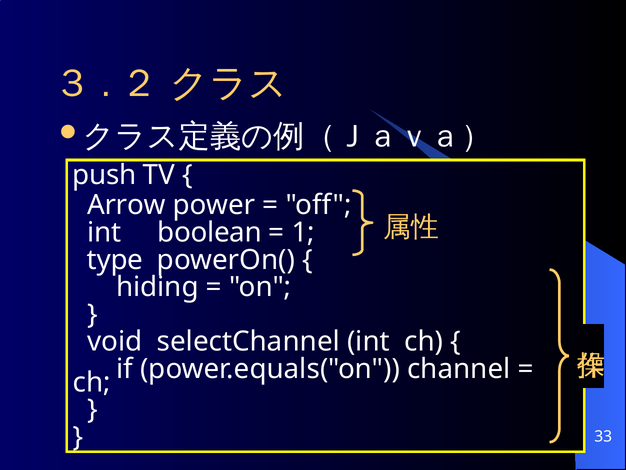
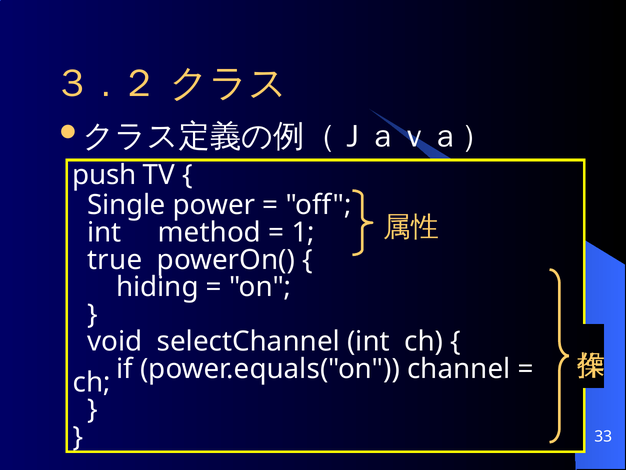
Arrow: Arrow -> Single
boolean: boolean -> method
type: type -> true
